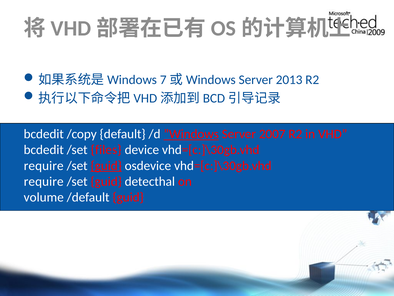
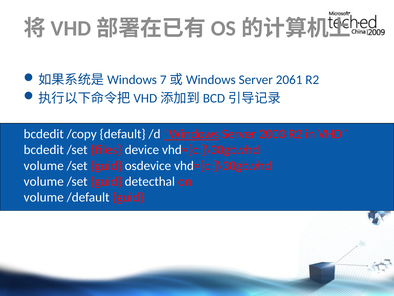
2013: 2013 -> 2061
2007: 2007 -> 2003
require at (44, 165): require -> volume
guid at (106, 165) underline: present -> none
require at (44, 181): require -> volume
